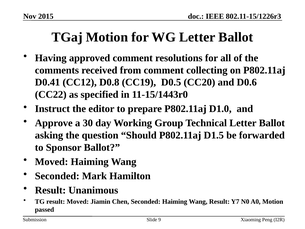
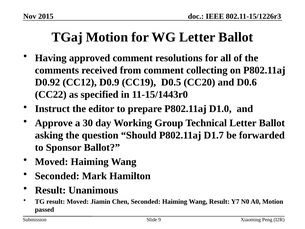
D0.41: D0.41 -> D0.92
D0.8: D0.8 -> D0.9
D1.5: D1.5 -> D1.7
